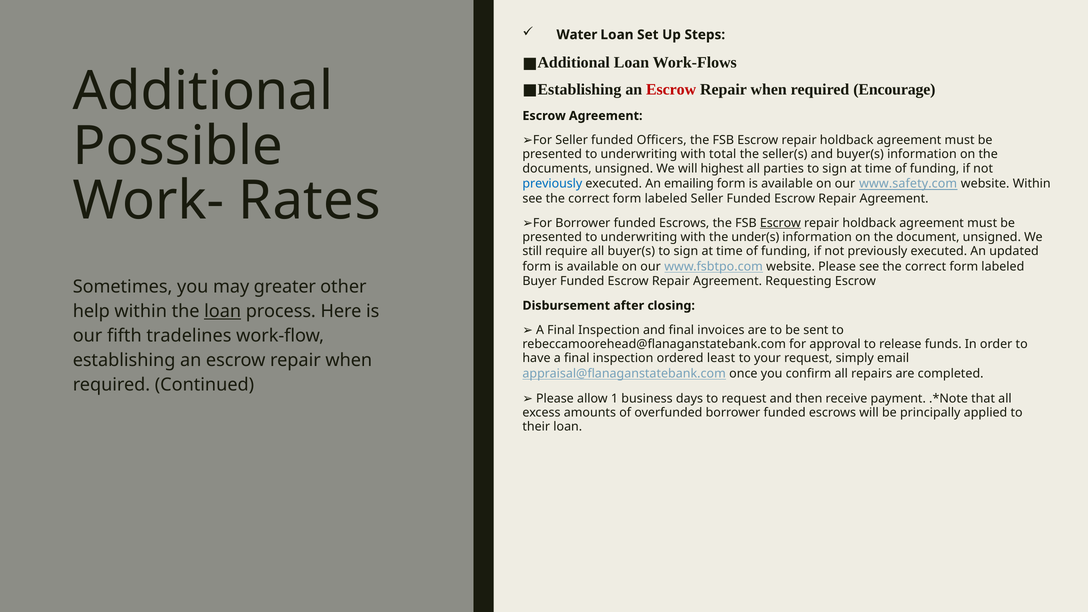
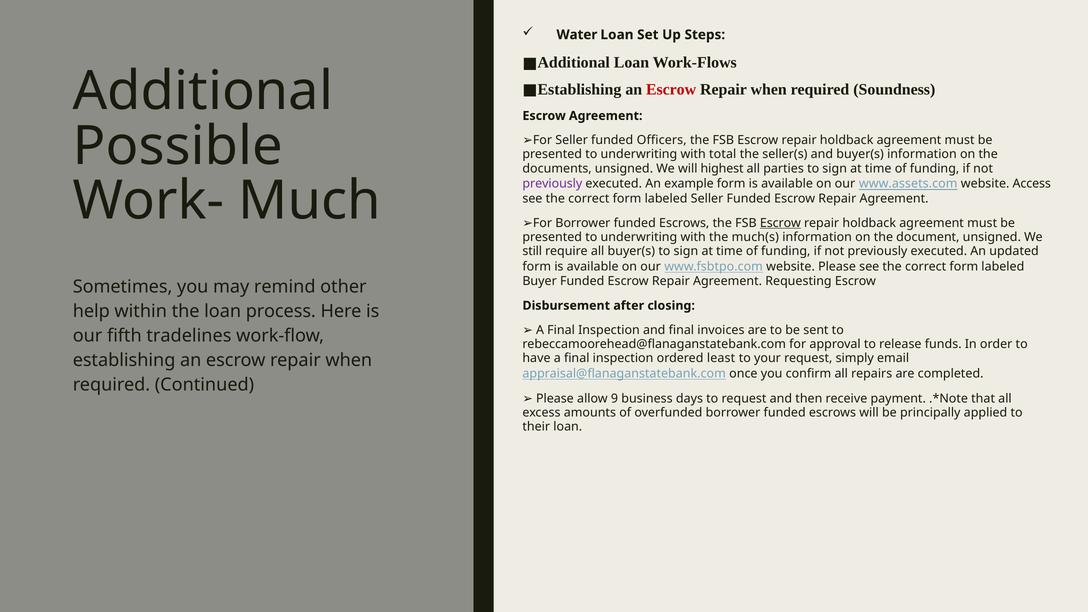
Encourage: Encourage -> Soundness
previously at (552, 184) colour: blue -> purple
emailing: emailing -> example
www.safety.com: www.safety.com -> www.assets.com
website Within: Within -> Access
Rates: Rates -> Much
under(s: under(s -> much(s
greater: greater -> remind
loan at (223, 311) underline: present -> none
1: 1 -> 9
